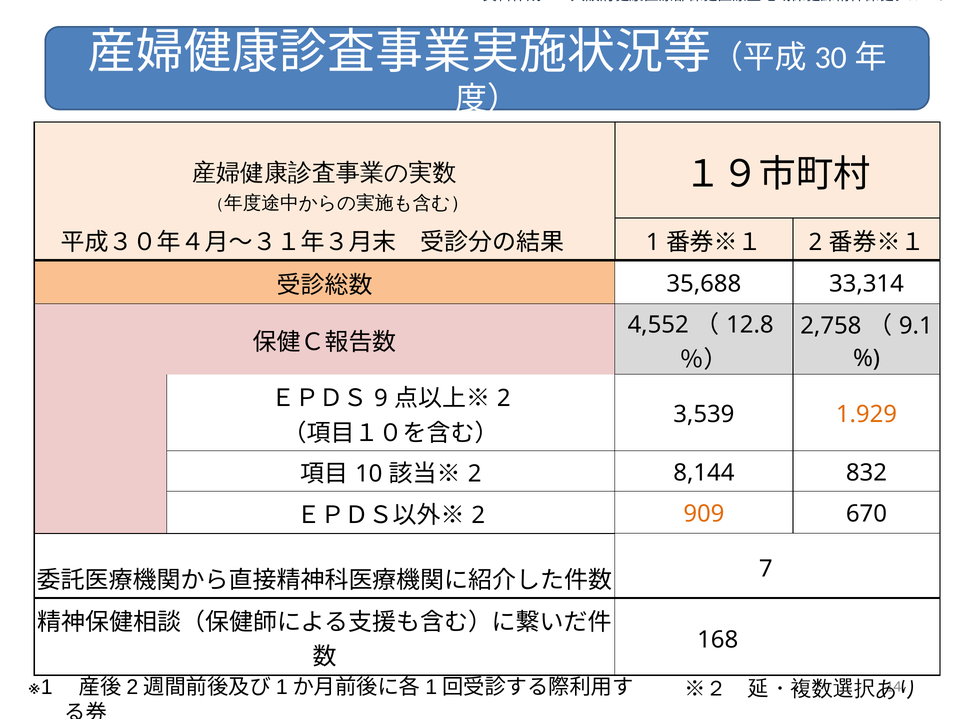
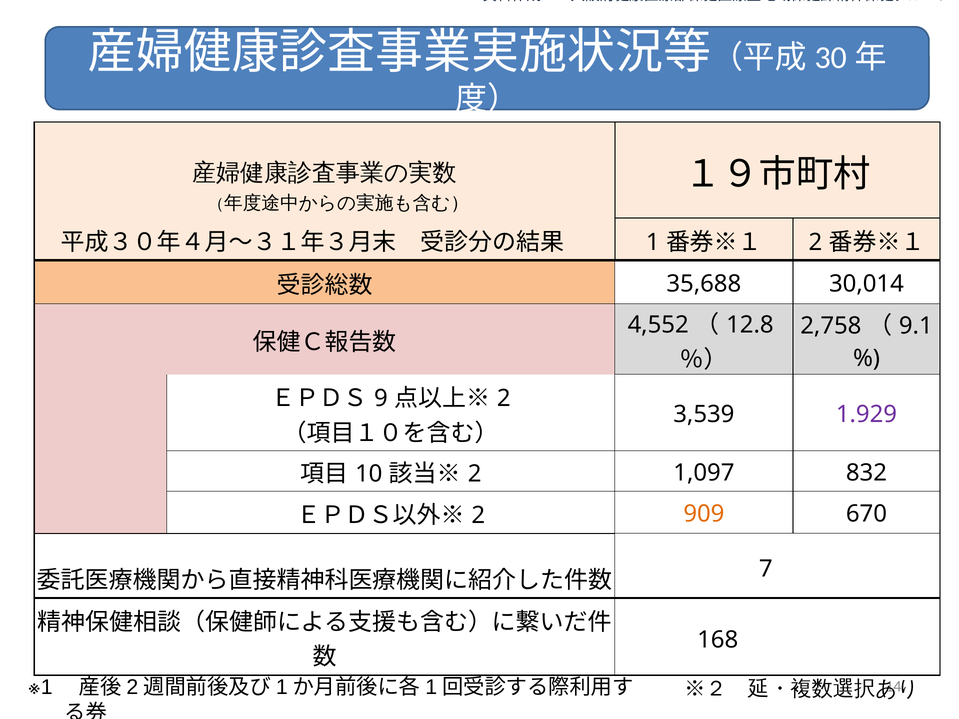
33,314: 33,314 -> 30,014
1.929 colour: orange -> purple
8,144: 8,144 -> 1,097
